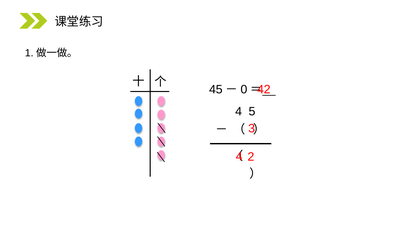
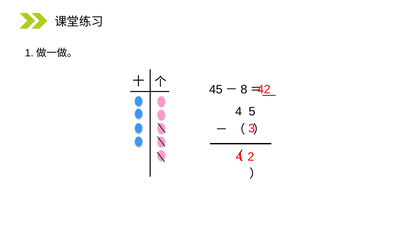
0: 0 -> 8
